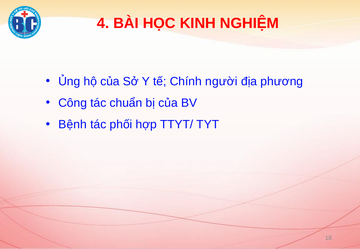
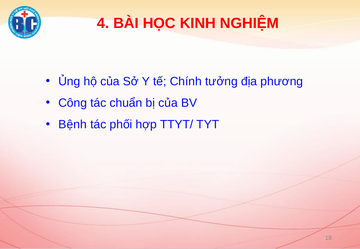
người: người -> tưởng
